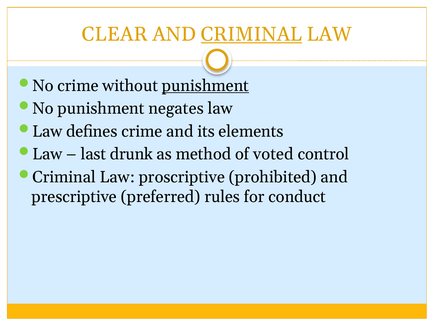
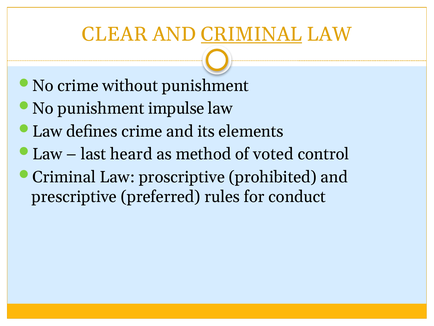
punishment at (205, 86) underline: present -> none
negates: negates -> impulse
drunk: drunk -> heard
